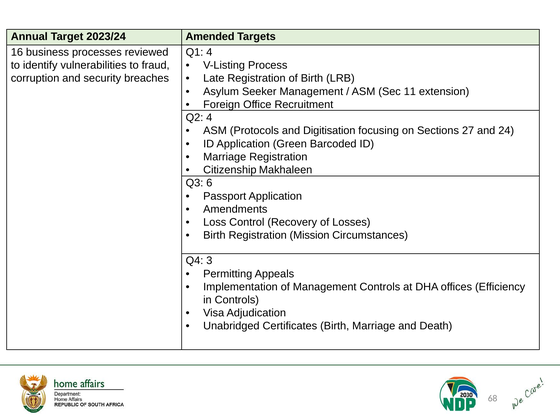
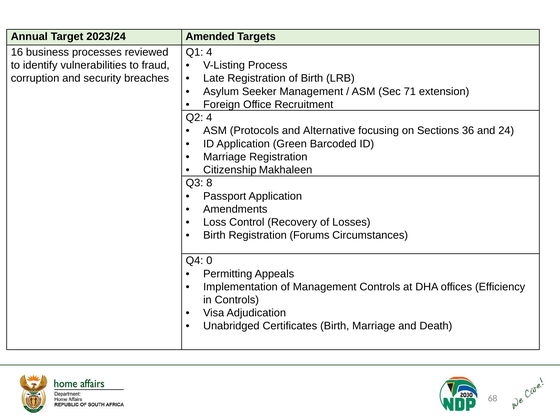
11: 11 -> 71
Digitisation: Digitisation -> Alternative
27: 27 -> 36
6: 6 -> 8
Mission: Mission -> Forums
3: 3 -> 0
